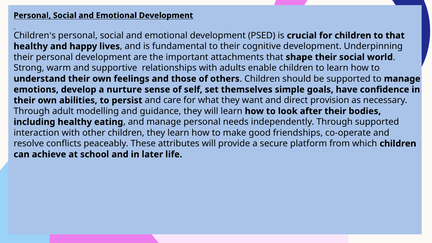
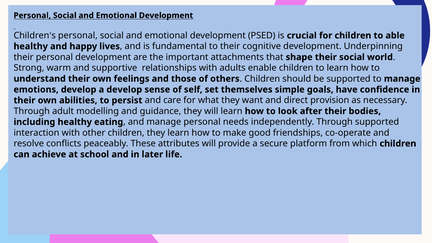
to that: that -> able
a nurture: nurture -> develop
